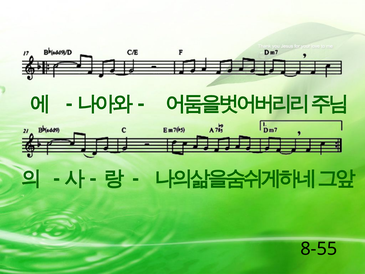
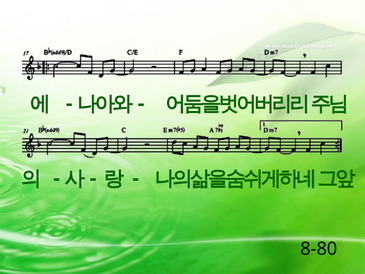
8-55: 8-55 -> 8-80
